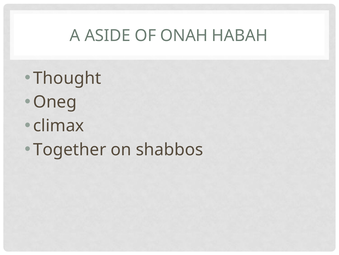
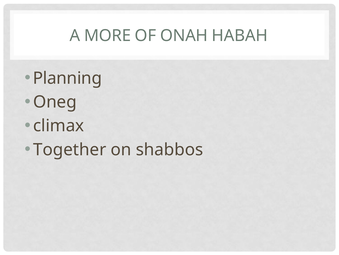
ASIDE: ASIDE -> MORE
Thought: Thought -> Planning
